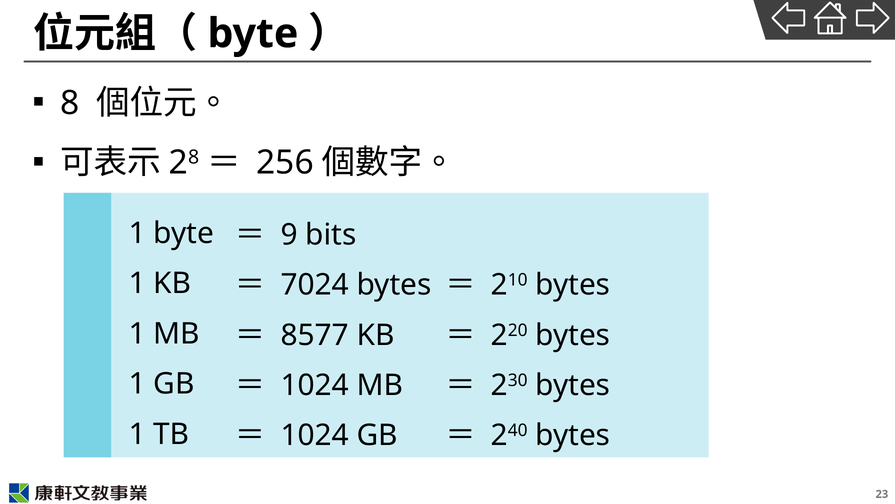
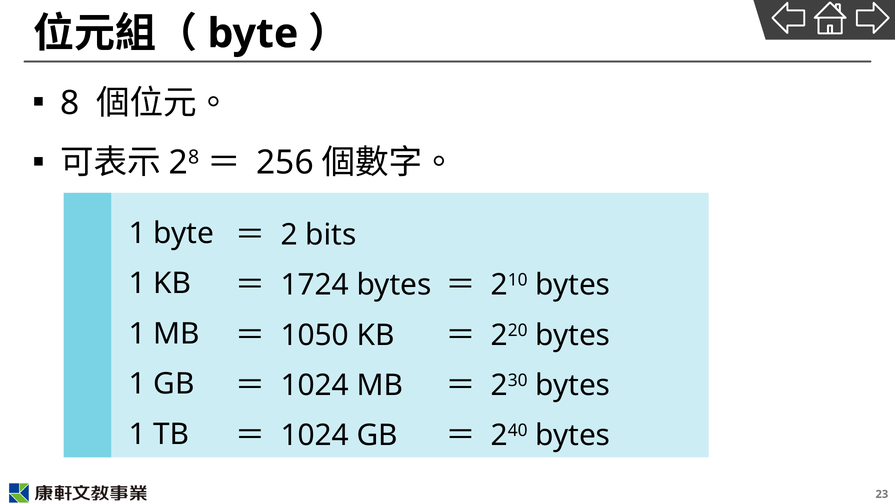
9: 9 -> 2
7024: 7024 -> 1724
8577: 8577 -> 1050
